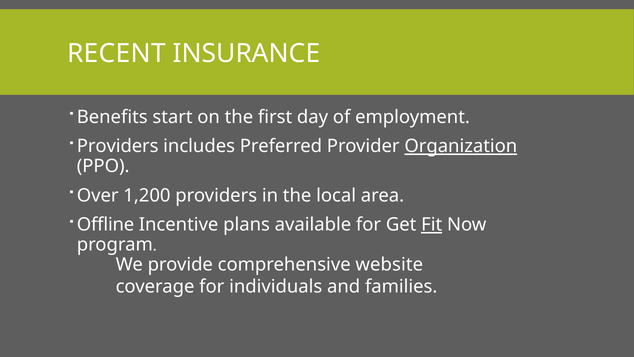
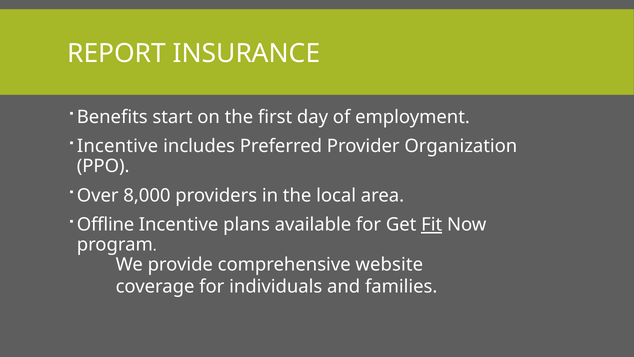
RECENT: RECENT -> REPORT
Providers at (118, 146): Providers -> Incentive
Organization underline: present -> none
1,200: 1,200 -> 8,000
